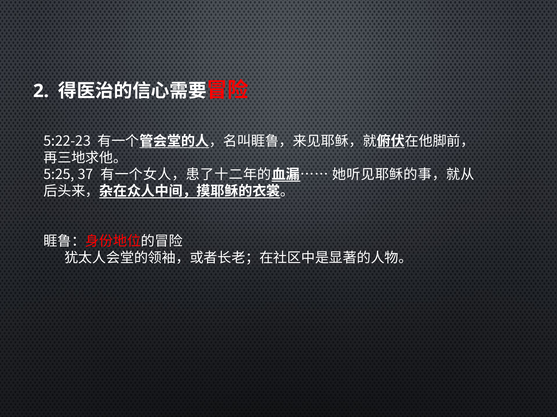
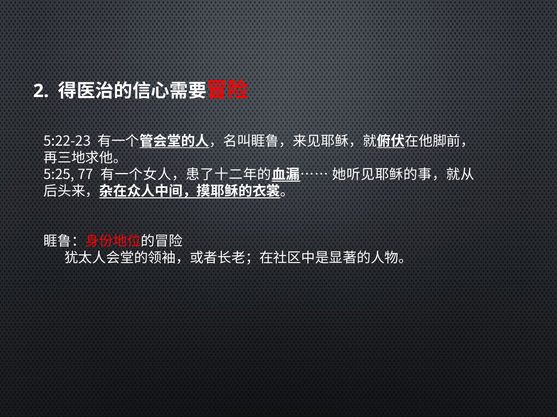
37: 37 -> 77
